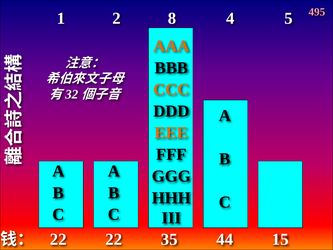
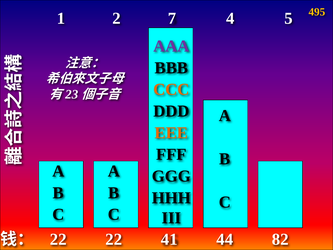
8: 8 -> 7
495 colour: pink -> yellow
AAA colour: orange -> purple
32: 32 -> 23
35: 35 -> 41
15: 15 -> 82
